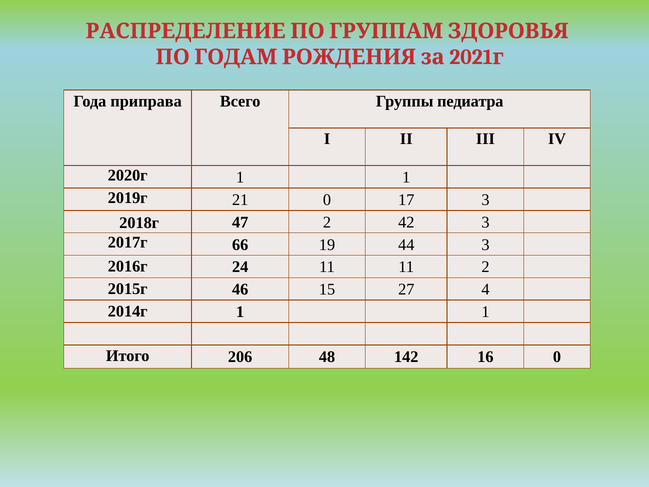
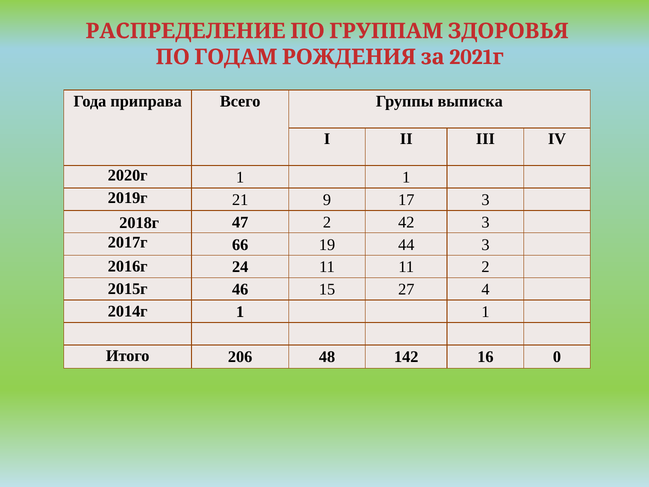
педиатра: педиатра -> выписка
21 0: 0 -> 9
